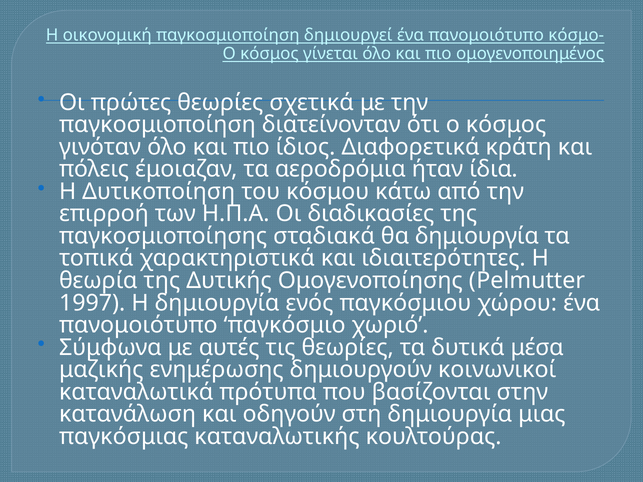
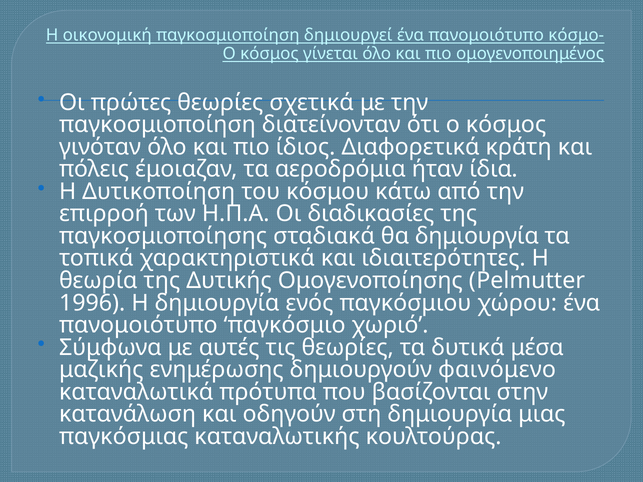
1997: 1997 -> 1996
κοινωνικοί: κοινωνικοί -> φαινόμενο
